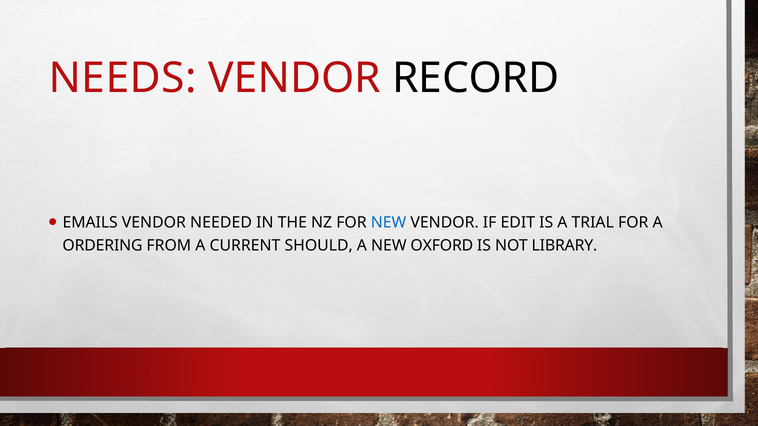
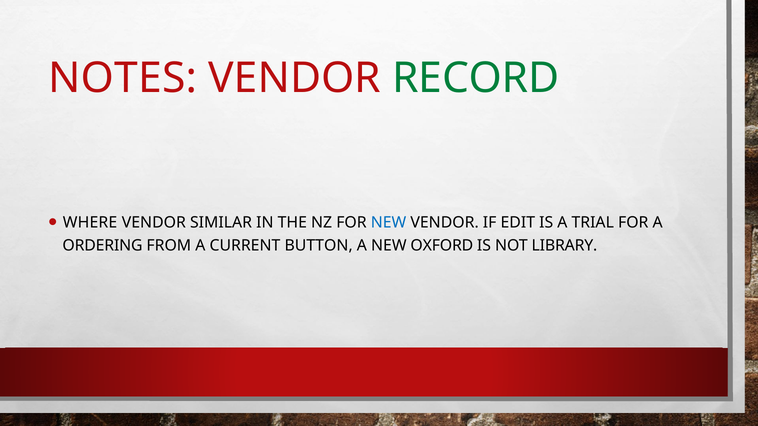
NEEDS: NEEDS -> NOTES
RECORD colour: black -> green
EMAILS: EMAILS -> WHERE
NEEDED: NEEDED -> SIMILAR
SHOULD: SHOULD -> BUTTON
